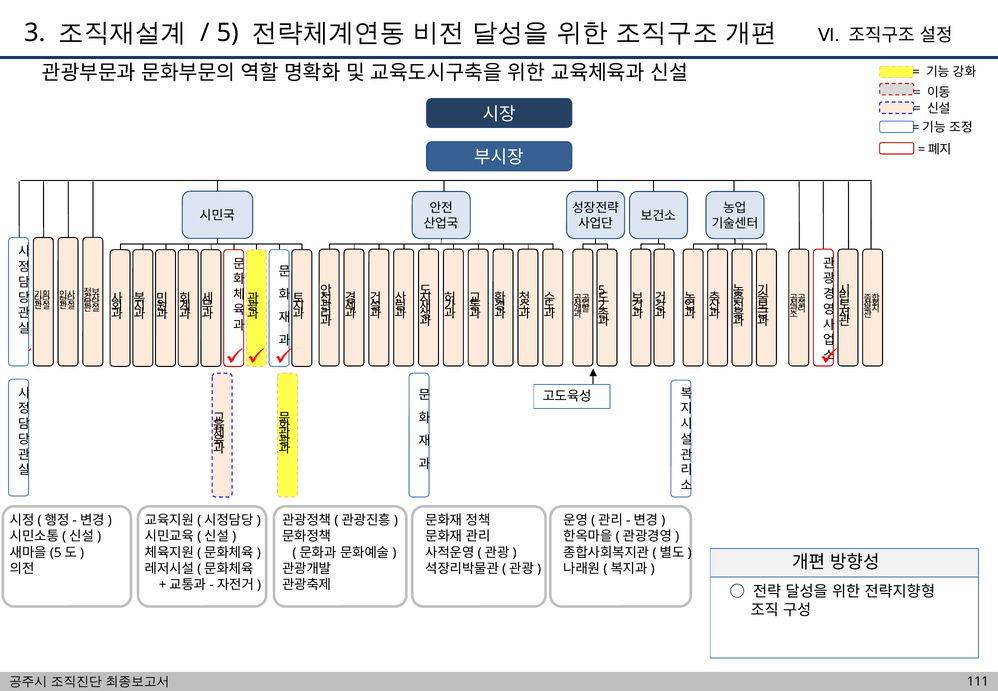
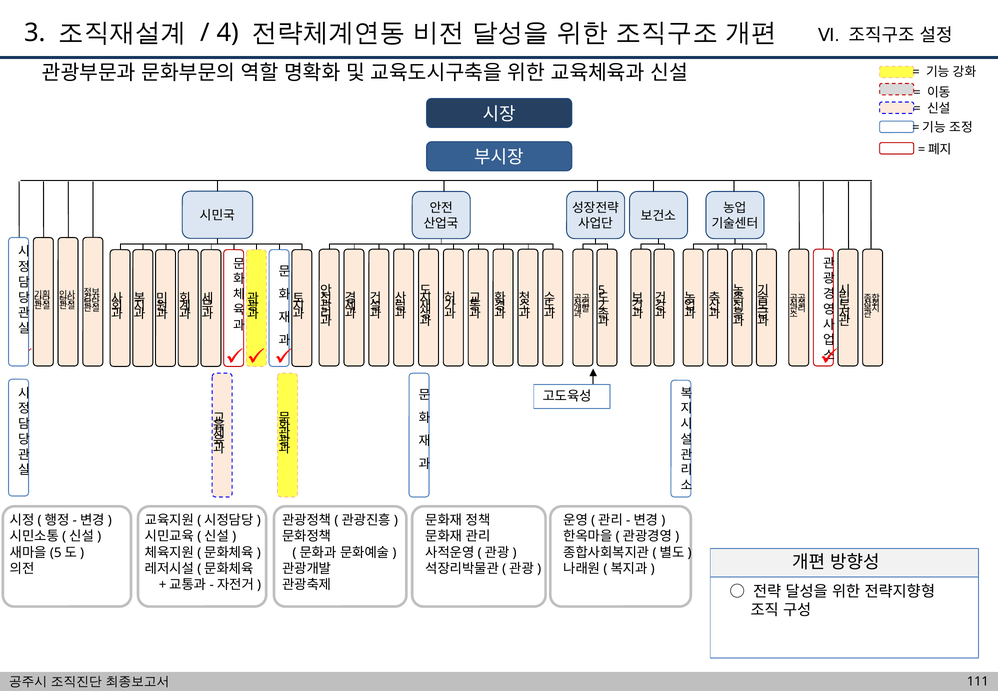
5 at (228, 33): 5 -> 4
